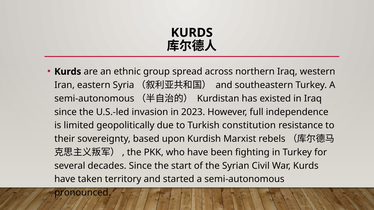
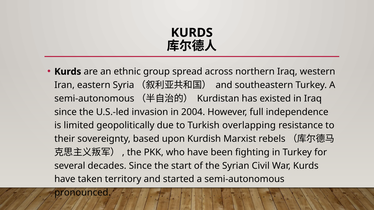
2023: 2023 -> 2004
constitution: constitution -> overlapping
